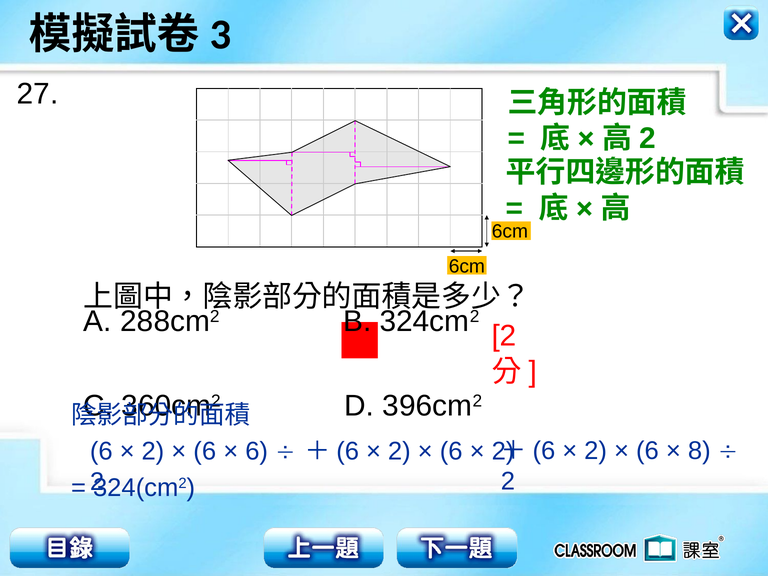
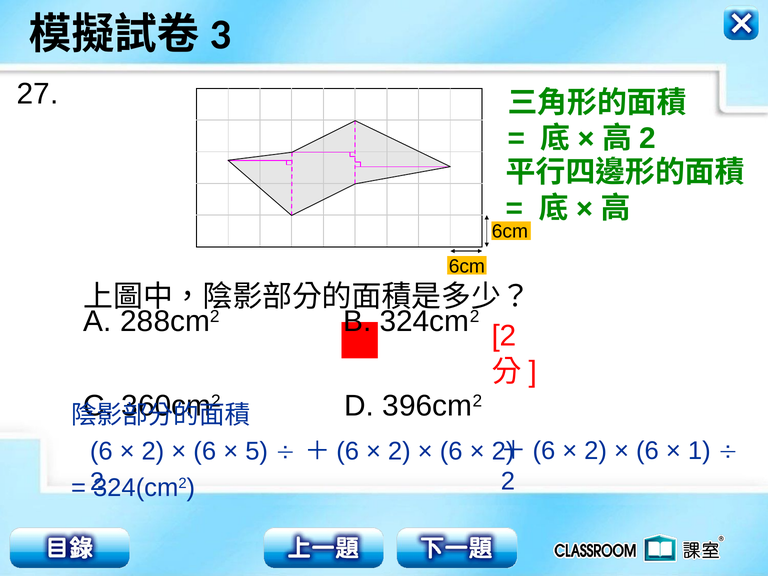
8: 8 -> 1
6 at (257, 451): 6 -> 5
